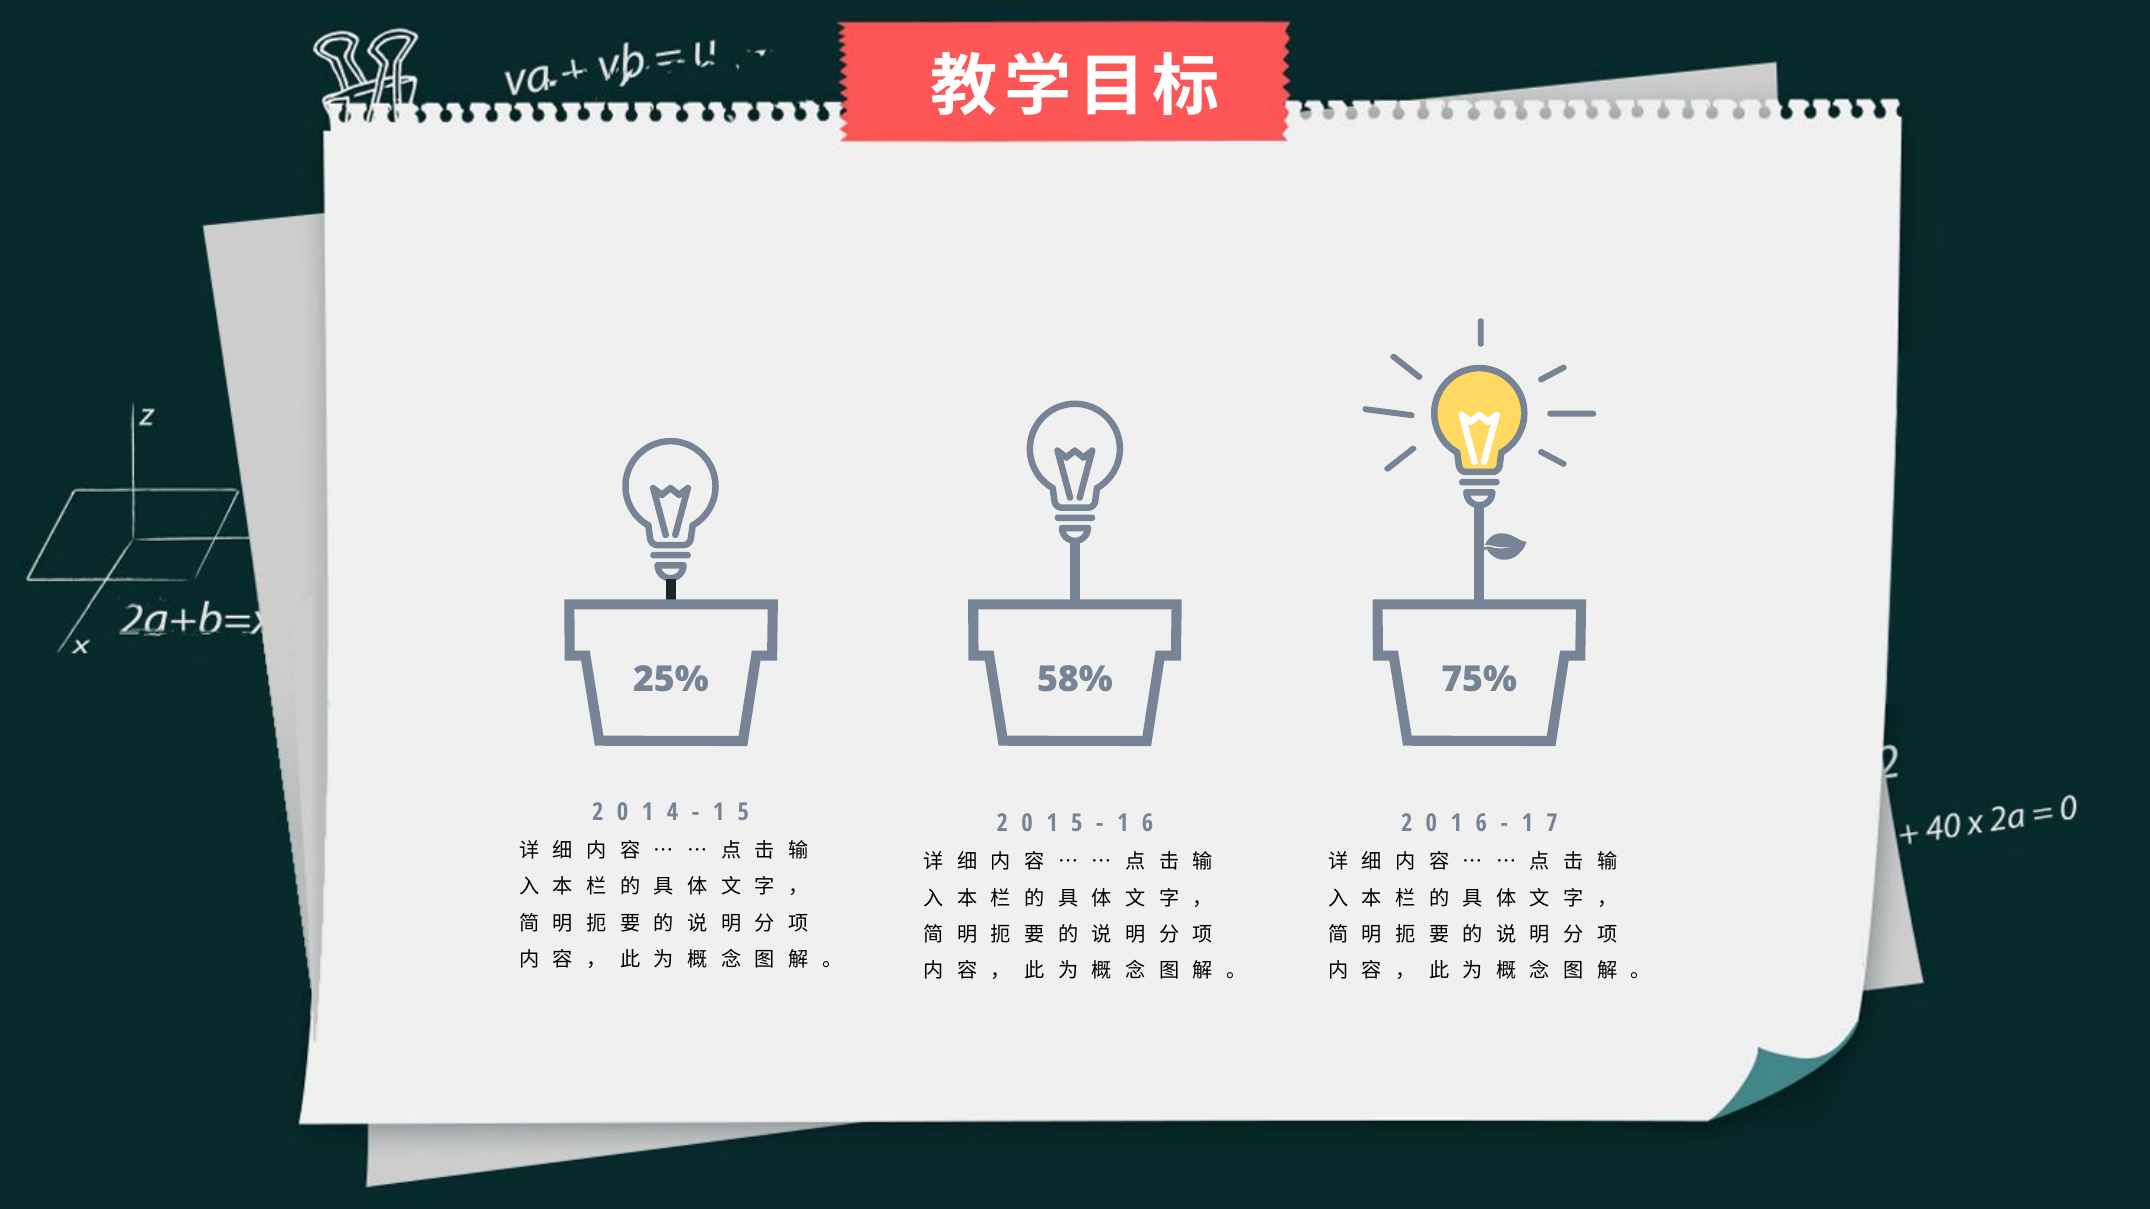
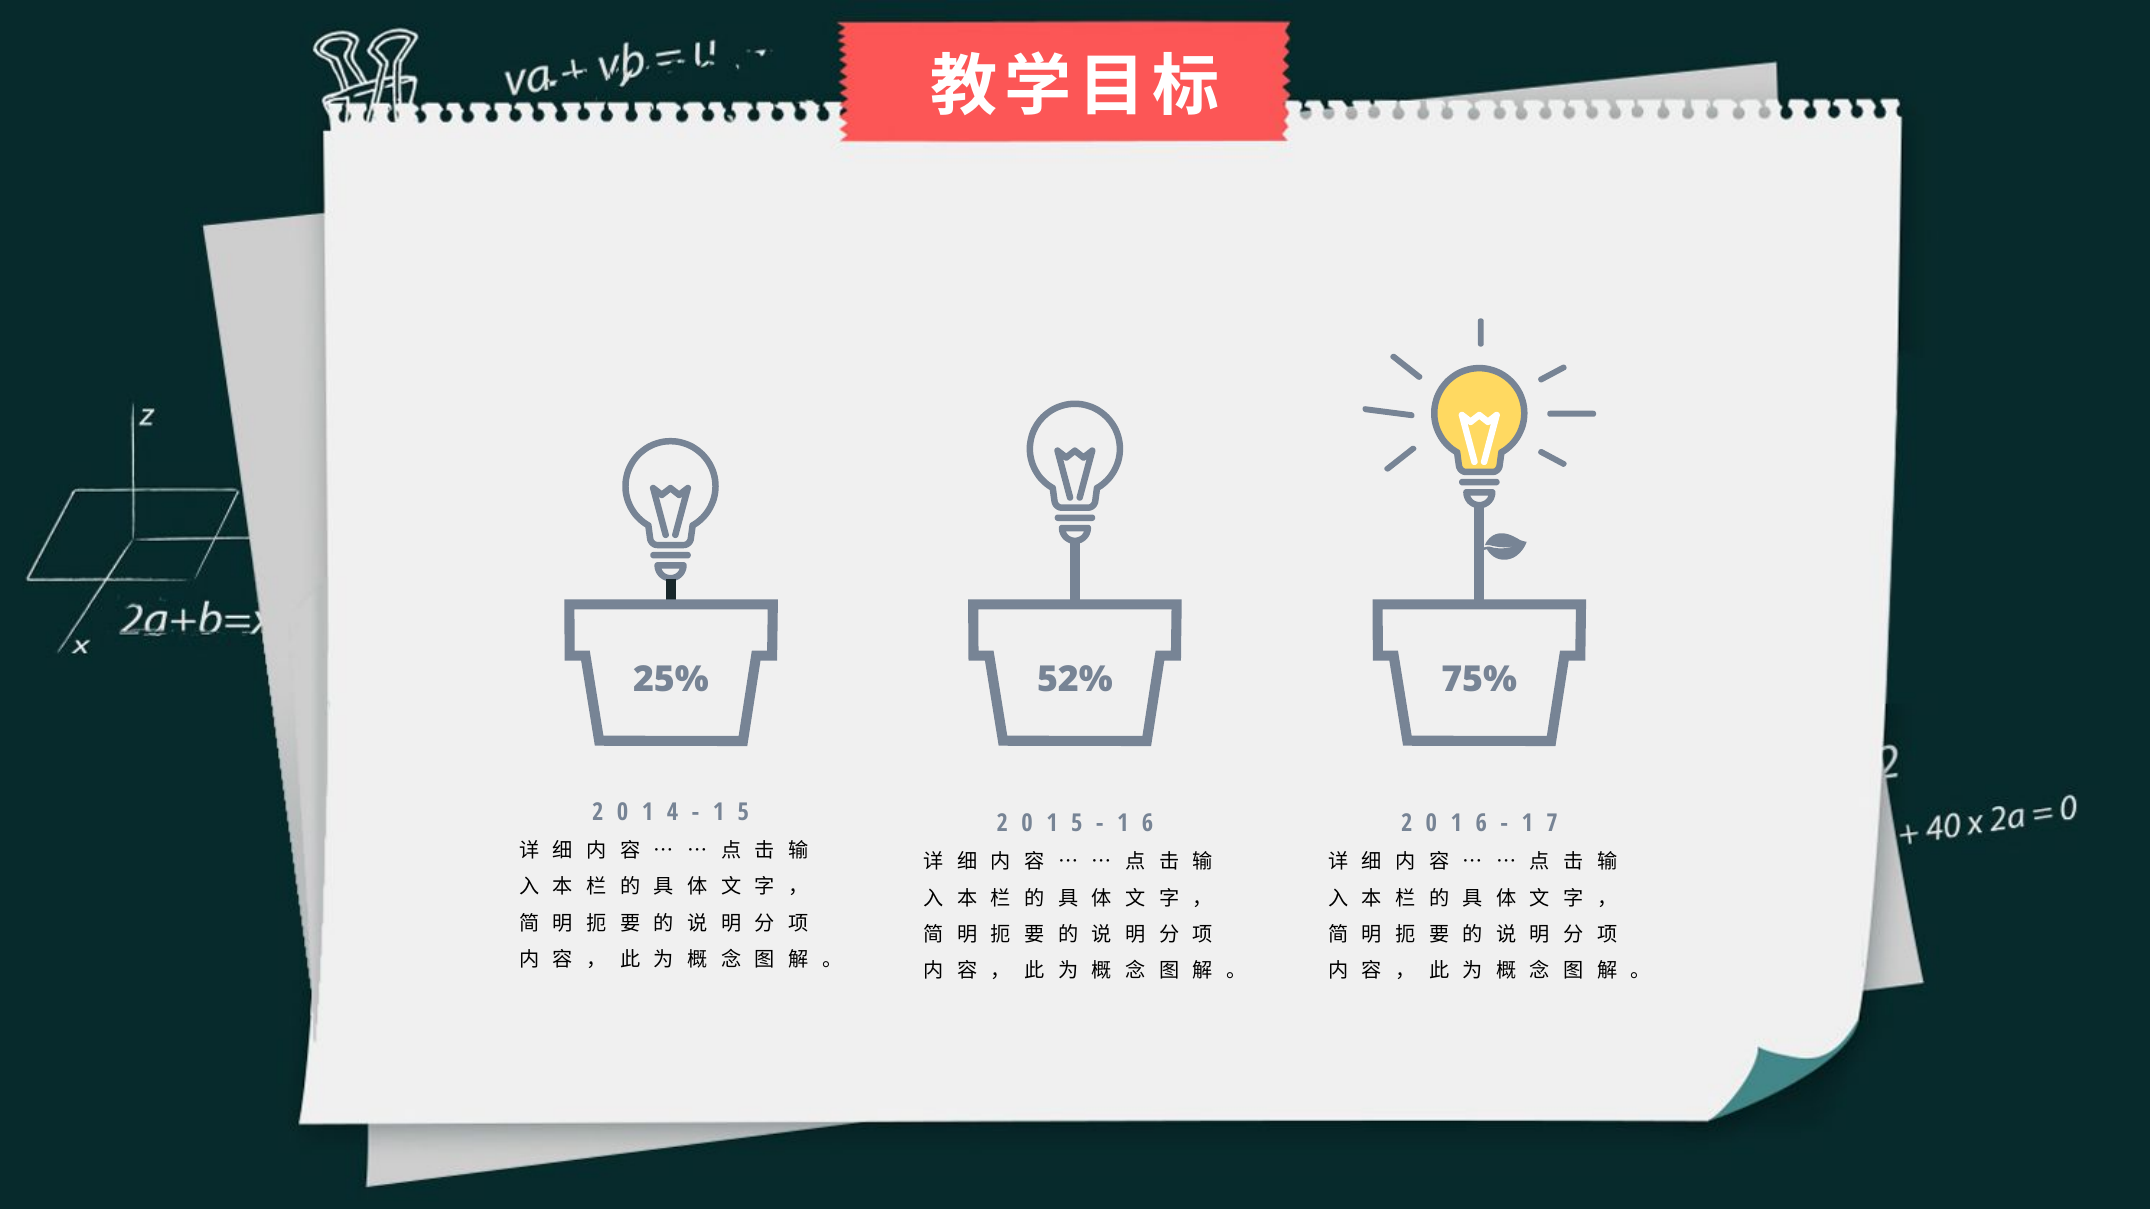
58%: 58% -> 52%
